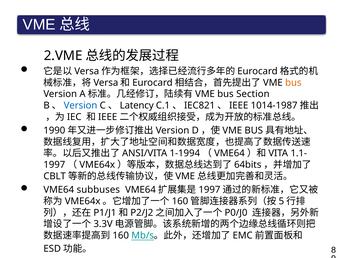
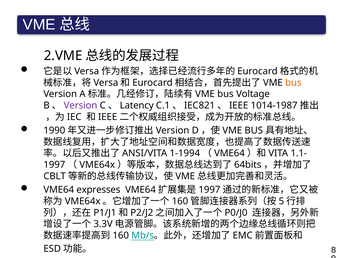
Section: Section -> Voltage
Version at (81, 105) colour: blue -> purple
subbuses: subbuses -> expresses
